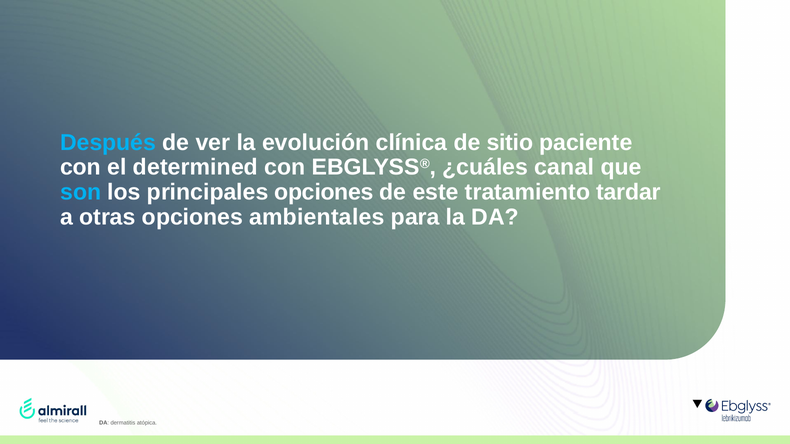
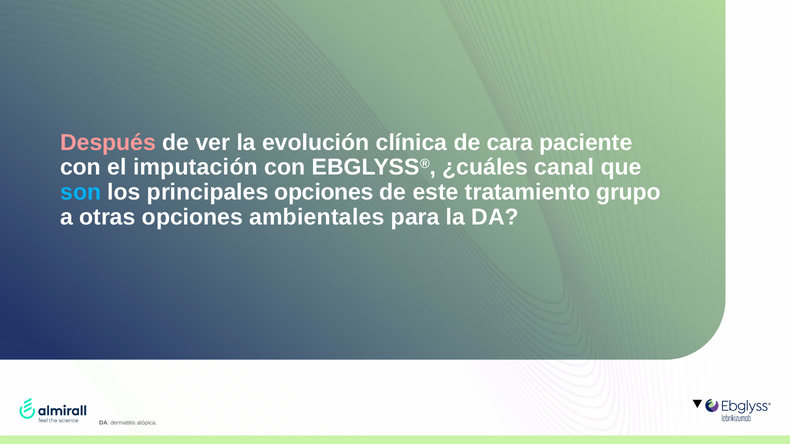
Después colour: light blue -> pink
sitio: sitio -> cara
determined: determined -> imputación
tardar: tardar -> grupo
